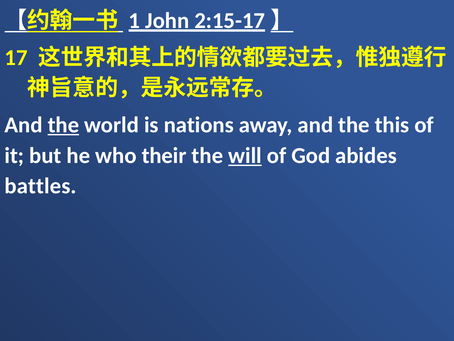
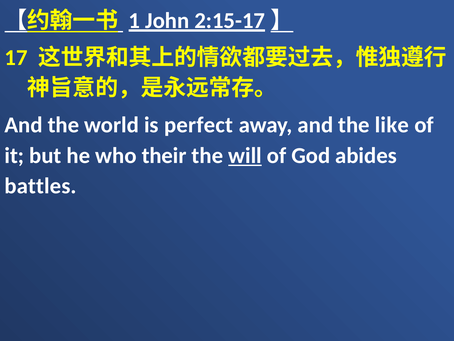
the at (63, 125) underline: present -> none
nations: nations -> perfect
this: this -> like
